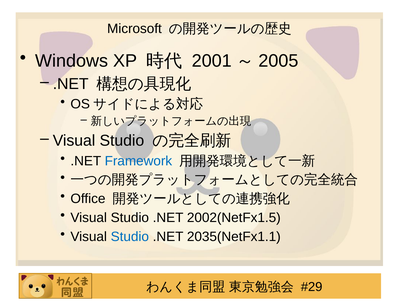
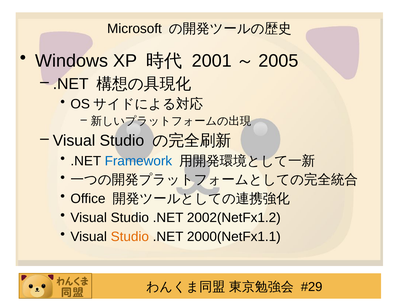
2002(NetFx1.5: 2002(NetFx1.5 -> 2002(NetFx1.2
Studio at (130, 236) colour: blue -> orange
2035(NetFx1.1: 2035(NetFx1.1 -> 2000(NetFx1.1
